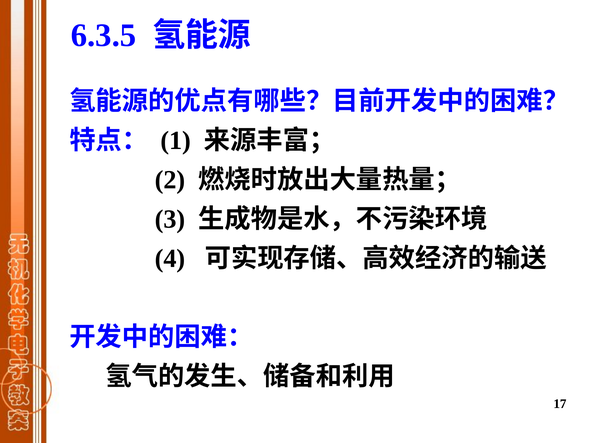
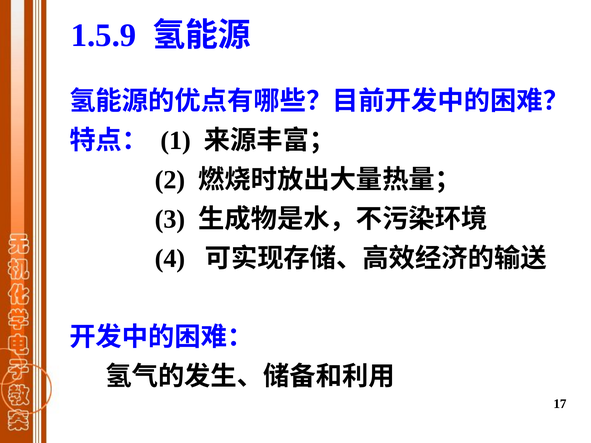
6.3.5: 6.3.5 -> 1.5.9
